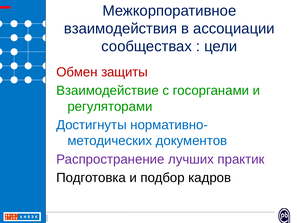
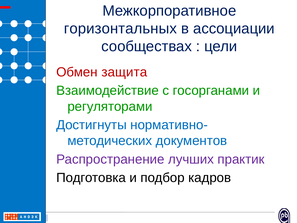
взаимодействия: взаимодействия -> горизонтальных
защиты: защиты -> защита
